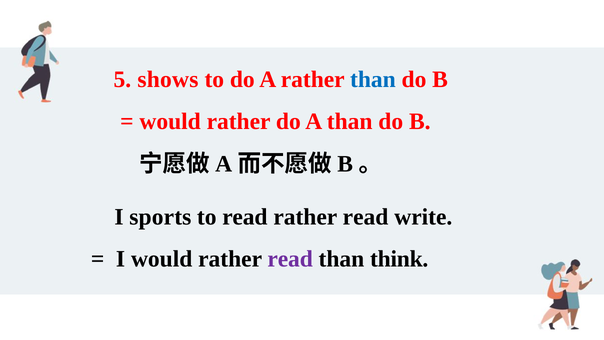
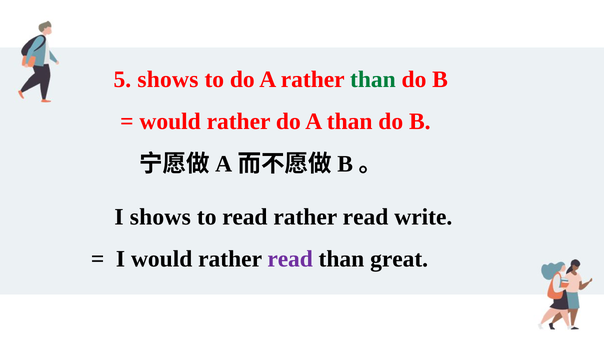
than at (373, 79) colour: blue -> green
I sports: sports -> shows
think: think -> great
